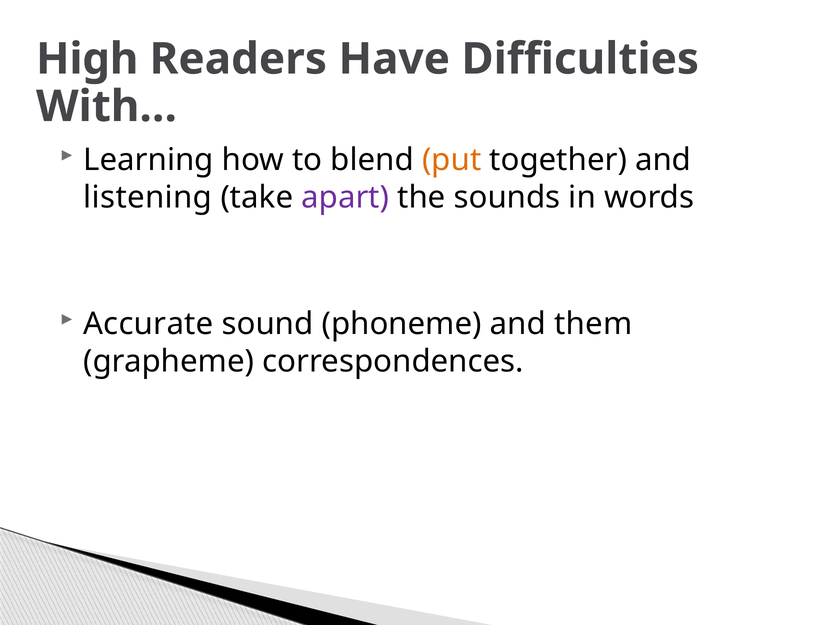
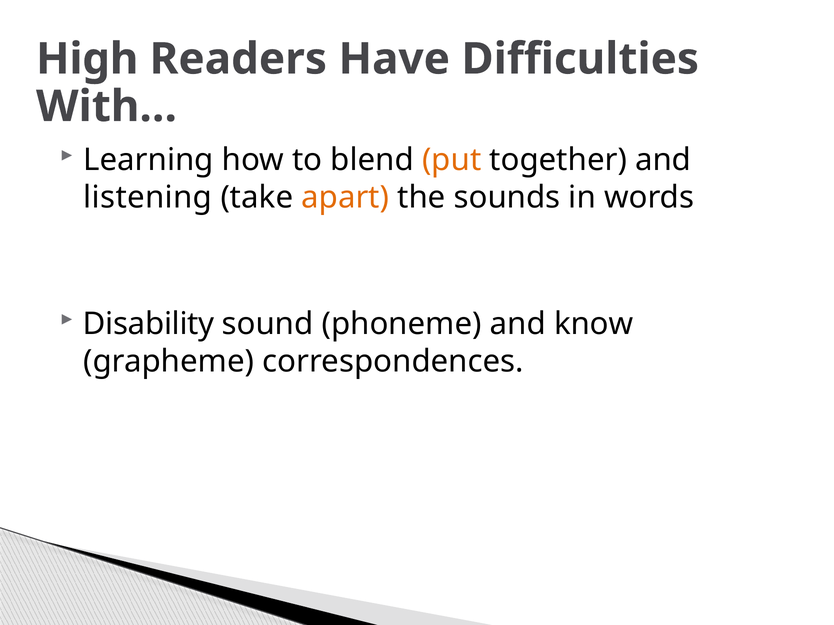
apart colour: purple -> orange
Accurate: Accurate -> Disability
them: them -> know
